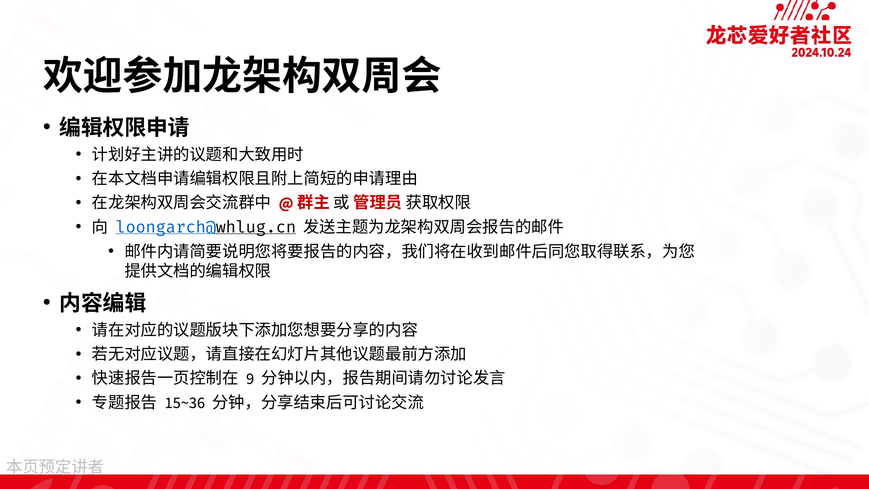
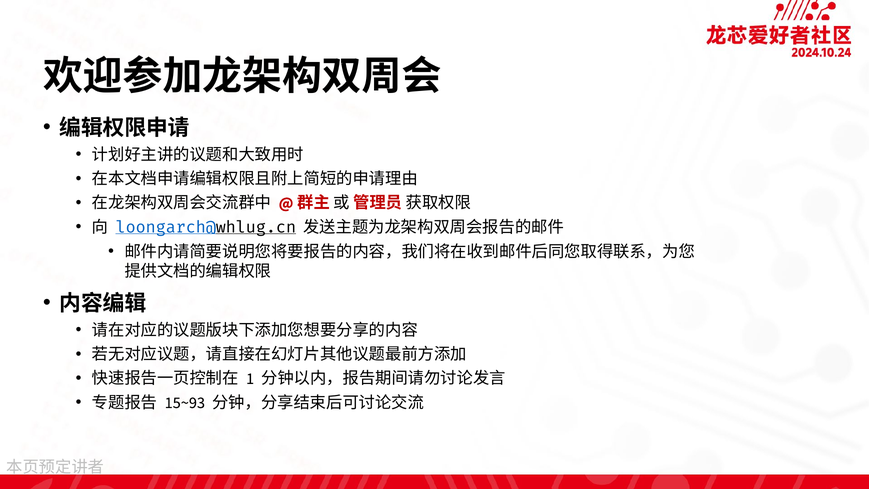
9: 9 -> 1
15~36: 15~36 -> 15~93
